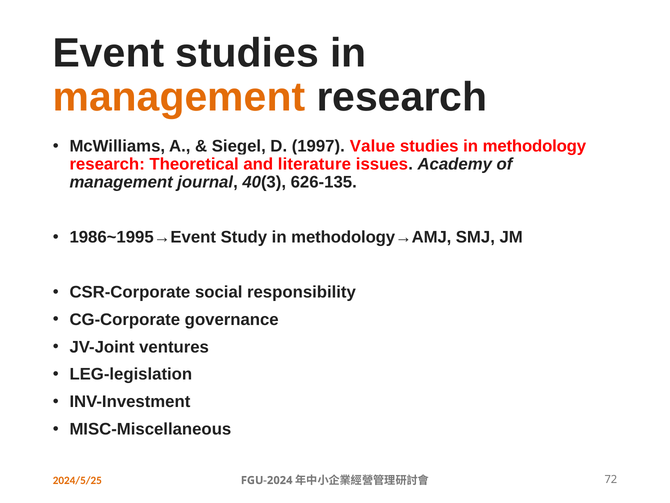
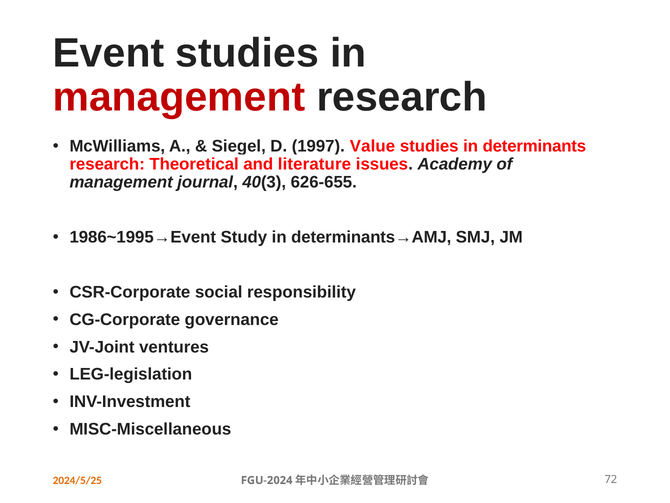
management at (179, 97) colour: orange -> red
methodology: methodology -> determinants
626-135: 626-135 -> 626-655
methodology→AMJ: methodology→AMJ -> determinants→AMJ
